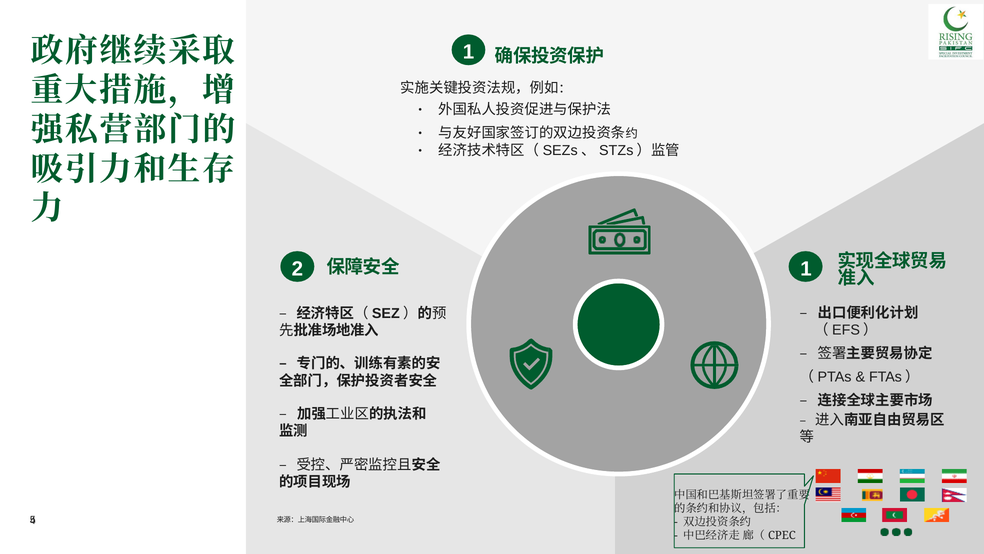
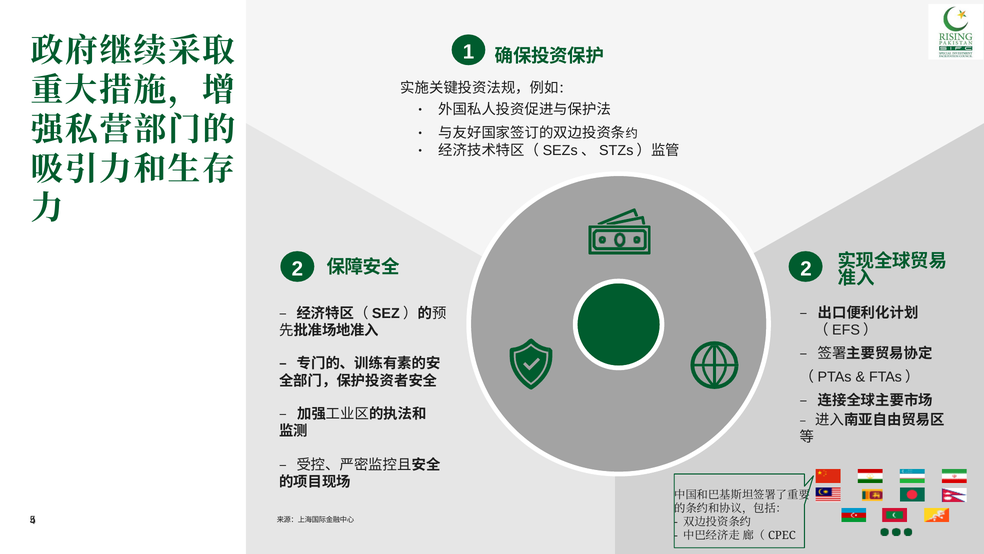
2 1: 1 -> 2
